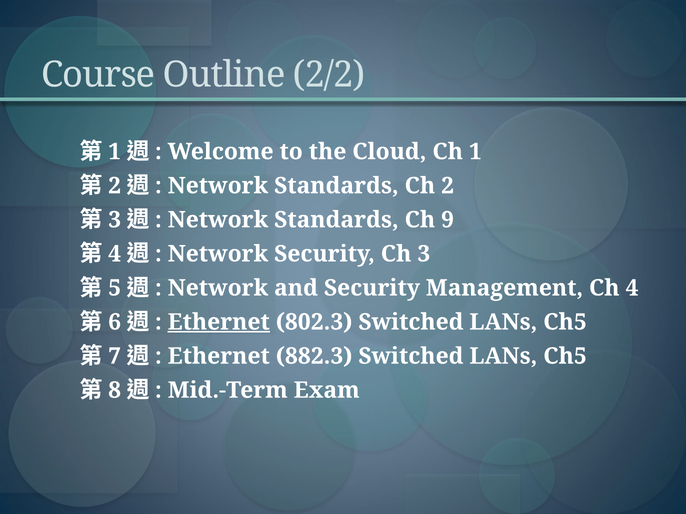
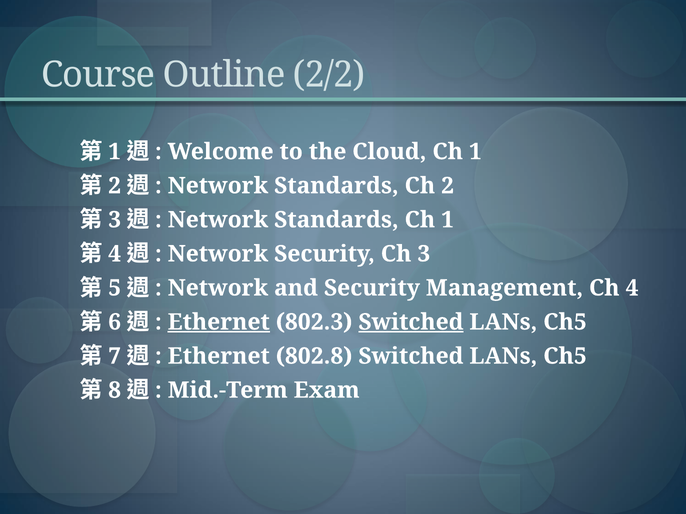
Standards Ch 9: 9 -> 1
Switched at (411, 322) underline: none -> present
882.3: 882.3 -> 802.8
